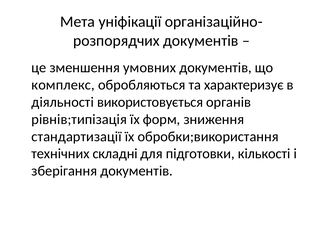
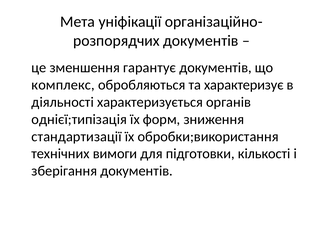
умовних: умовних -> гарантує
використовується: використовується -> характеризується
рівнів;типізація: рівнів;типізація -> однієї;типізація
складні: складні -> вимоги
